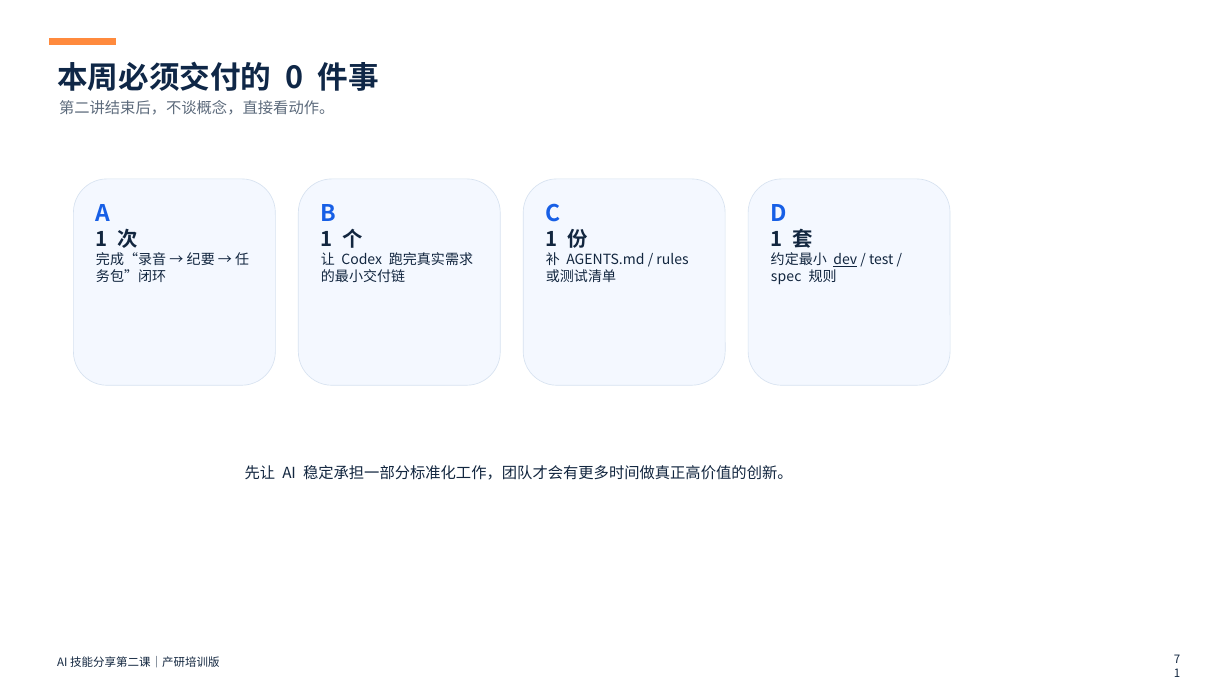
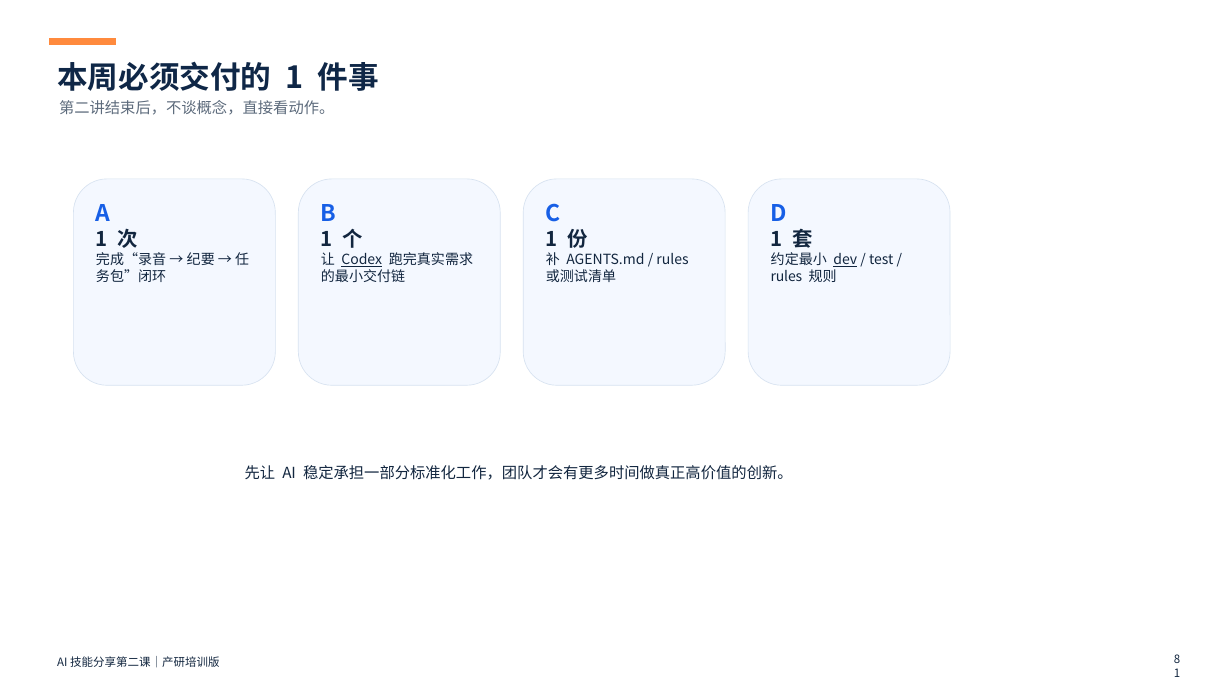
0 at (295, 79): 0 -> 1
Codex underline: none -> present
spec at (786, 277): spec -> rules
7: 7 -> 8
